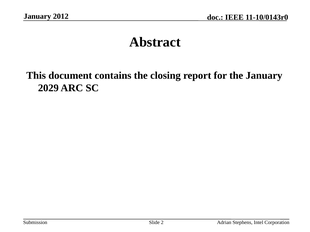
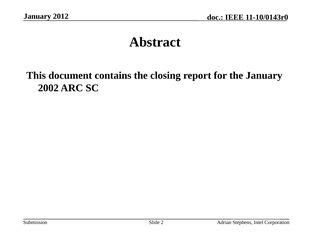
2029: 2029 -> 2002
